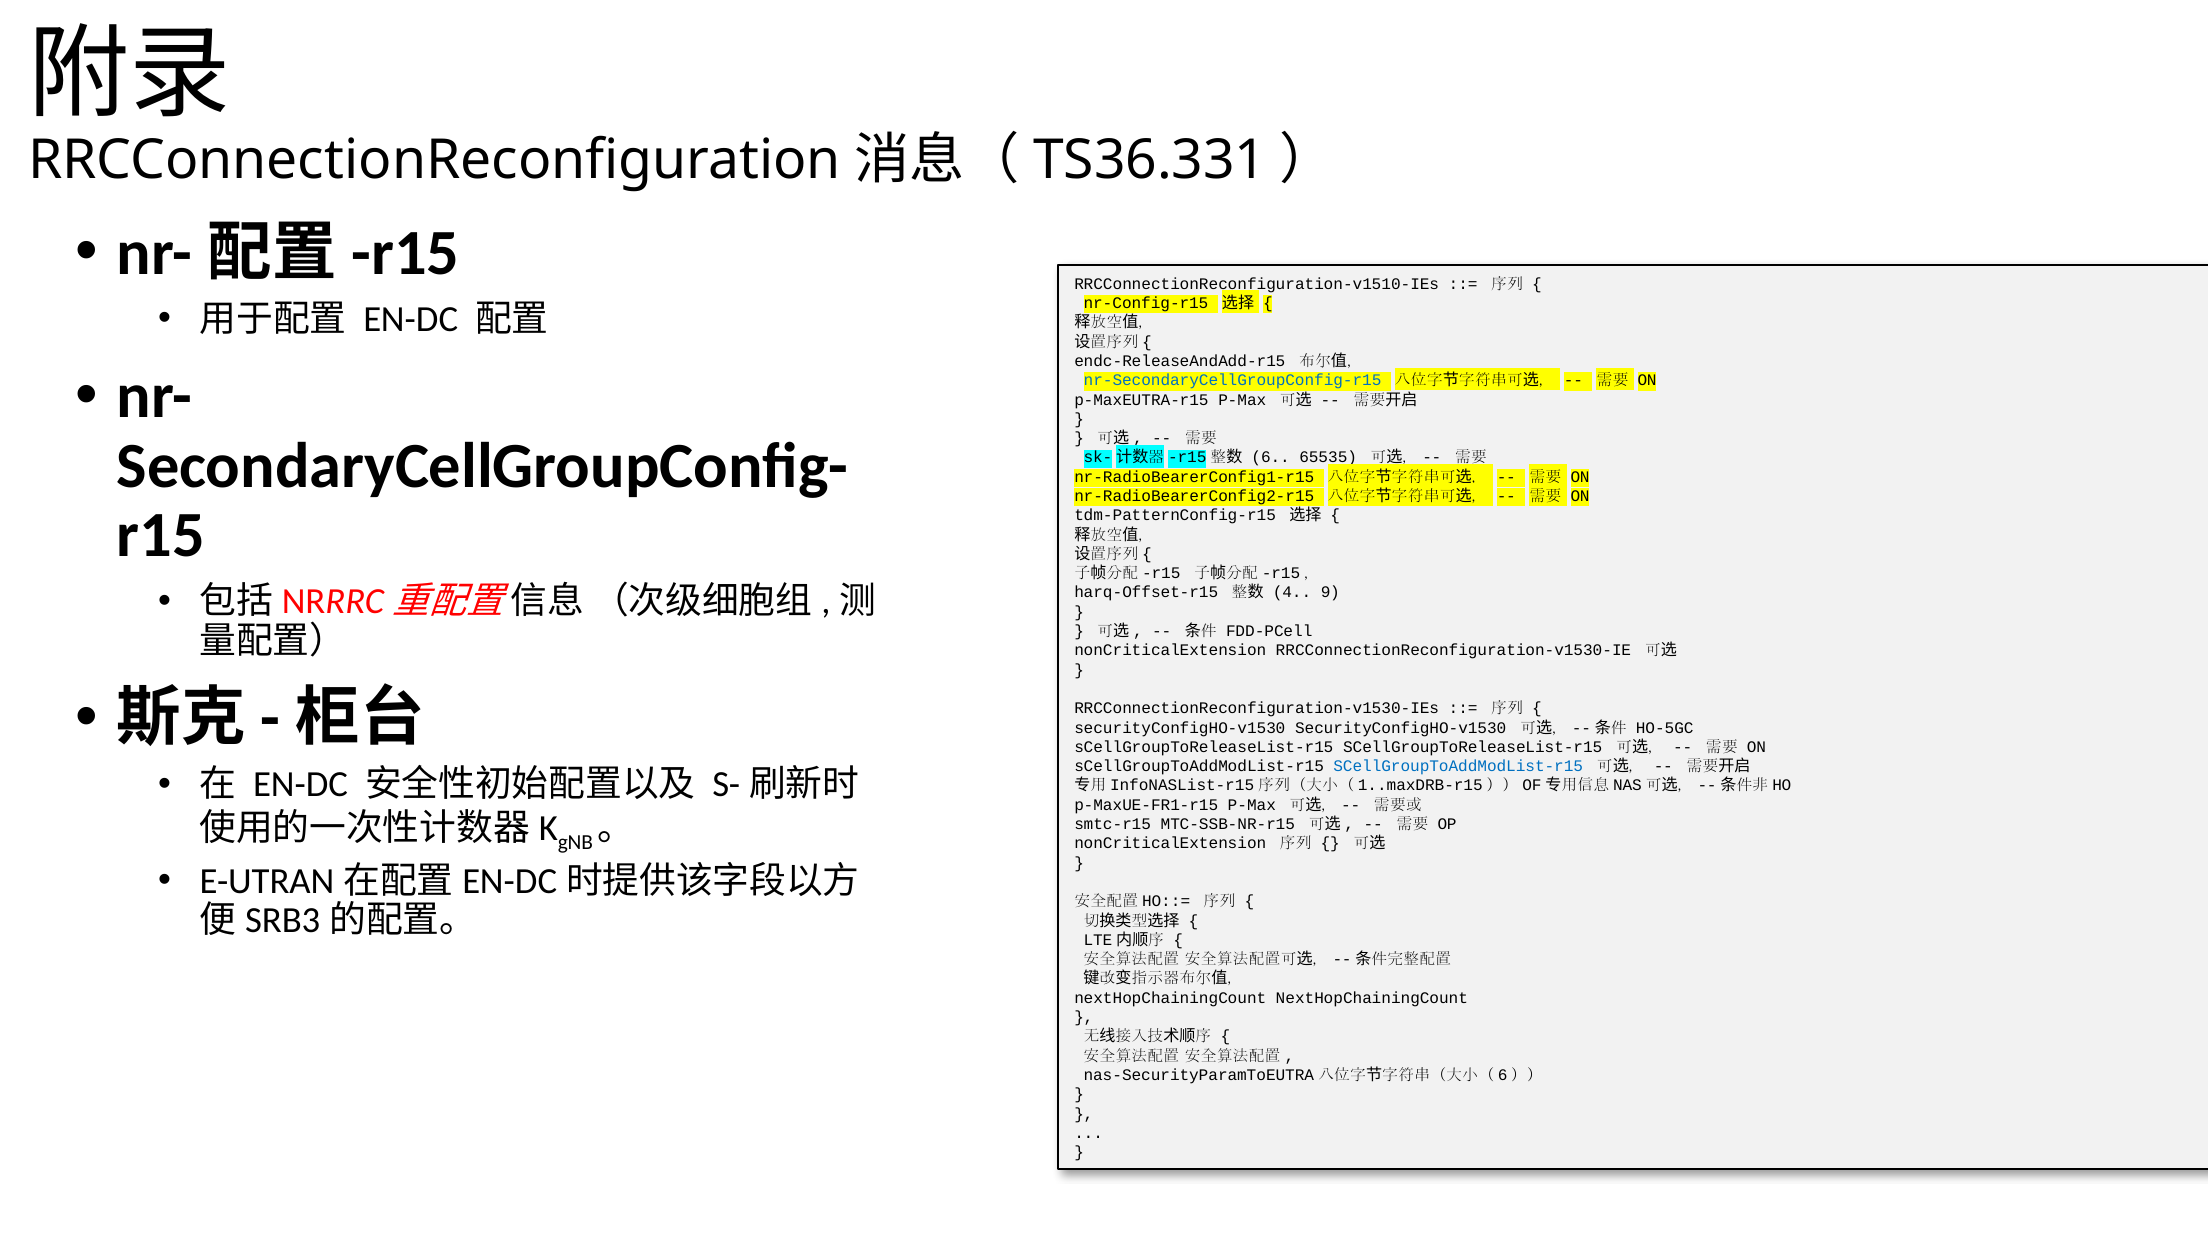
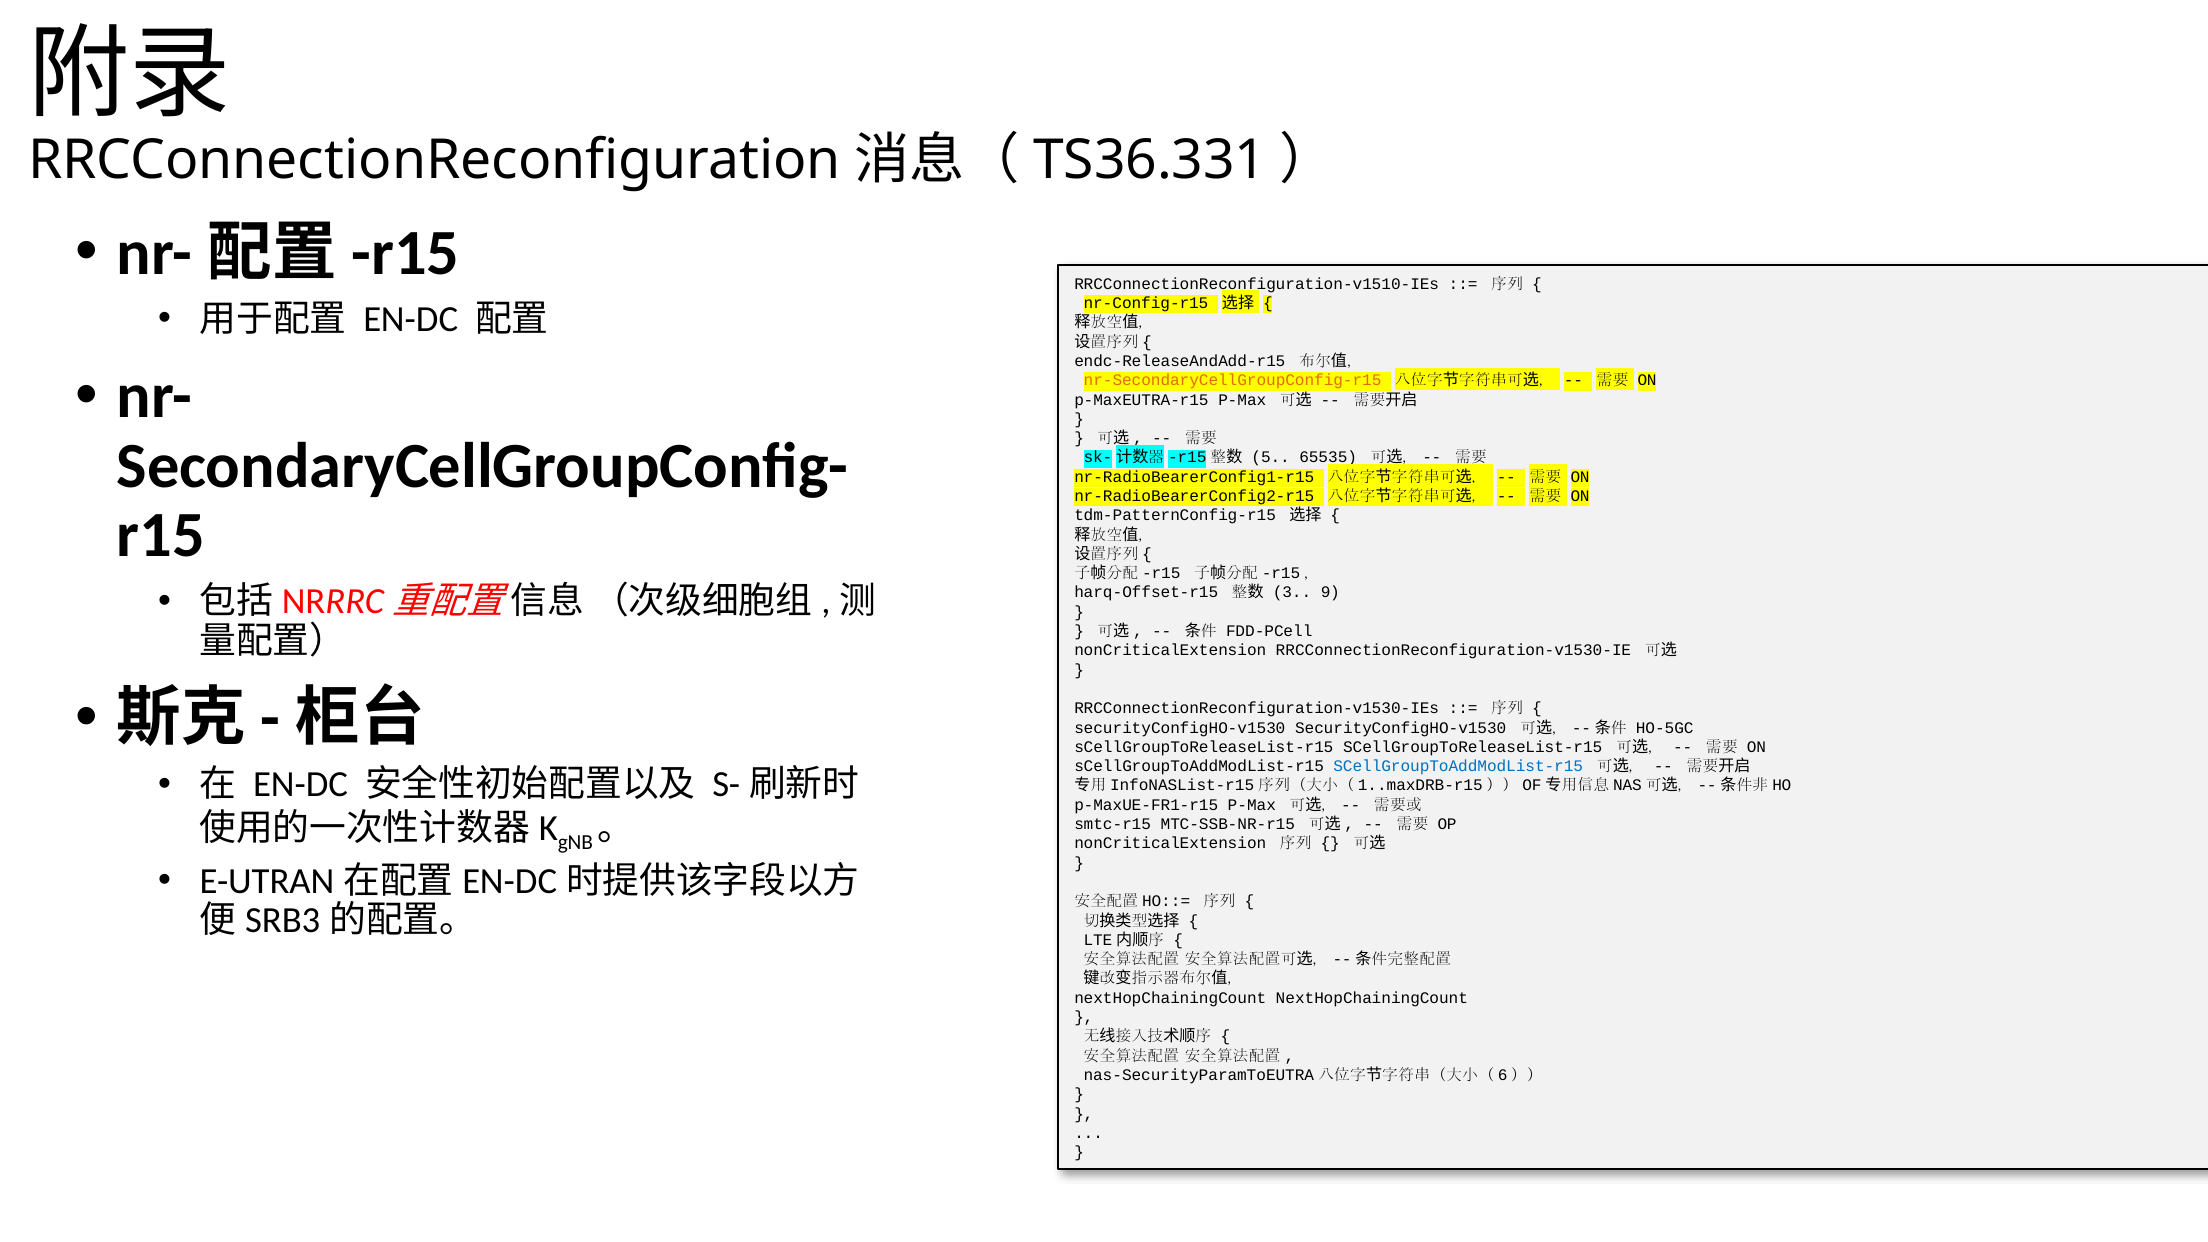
nr-SecondaryCellGroupConfig-r15 colour: blue -> orange
6: 6 -> 5
4: 4 -> 3
